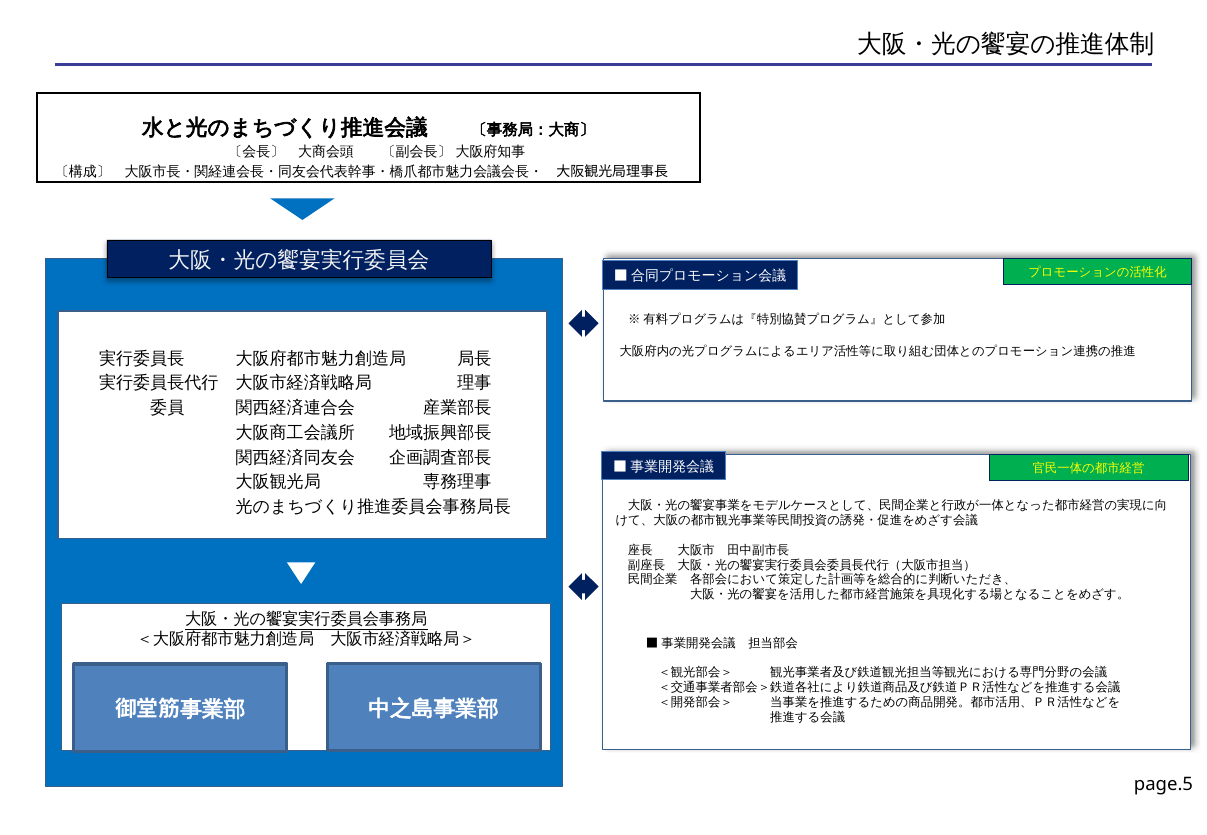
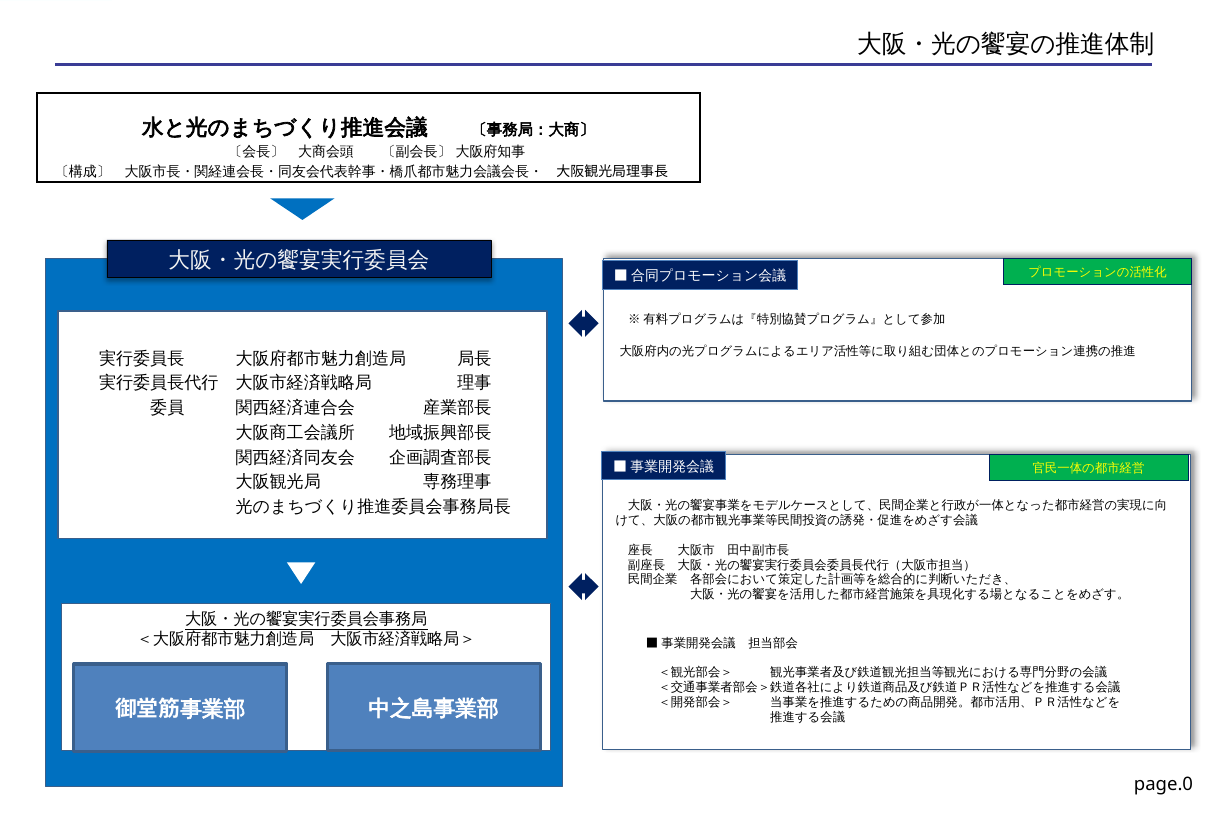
page.5: page.5 -> page.0
